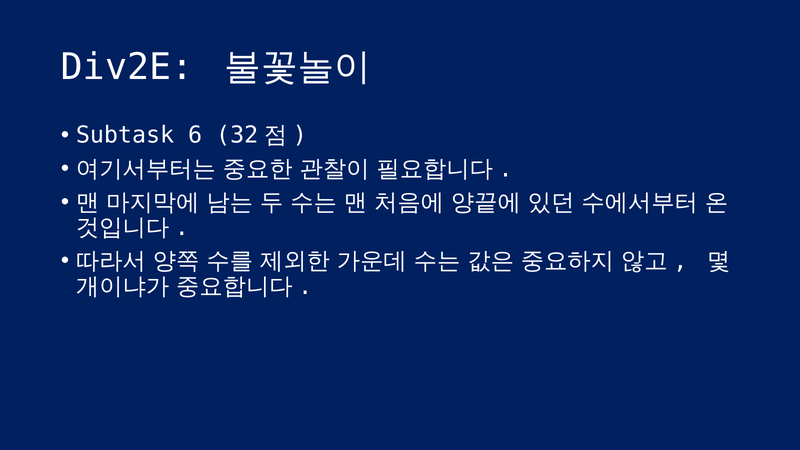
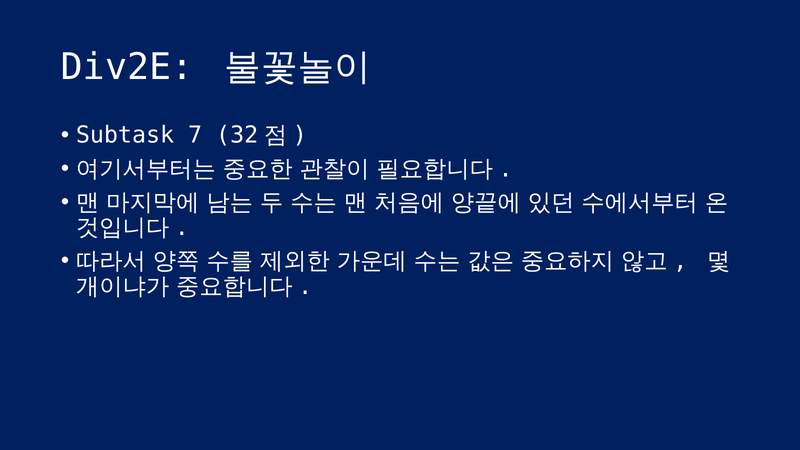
6: 6 -> 7
